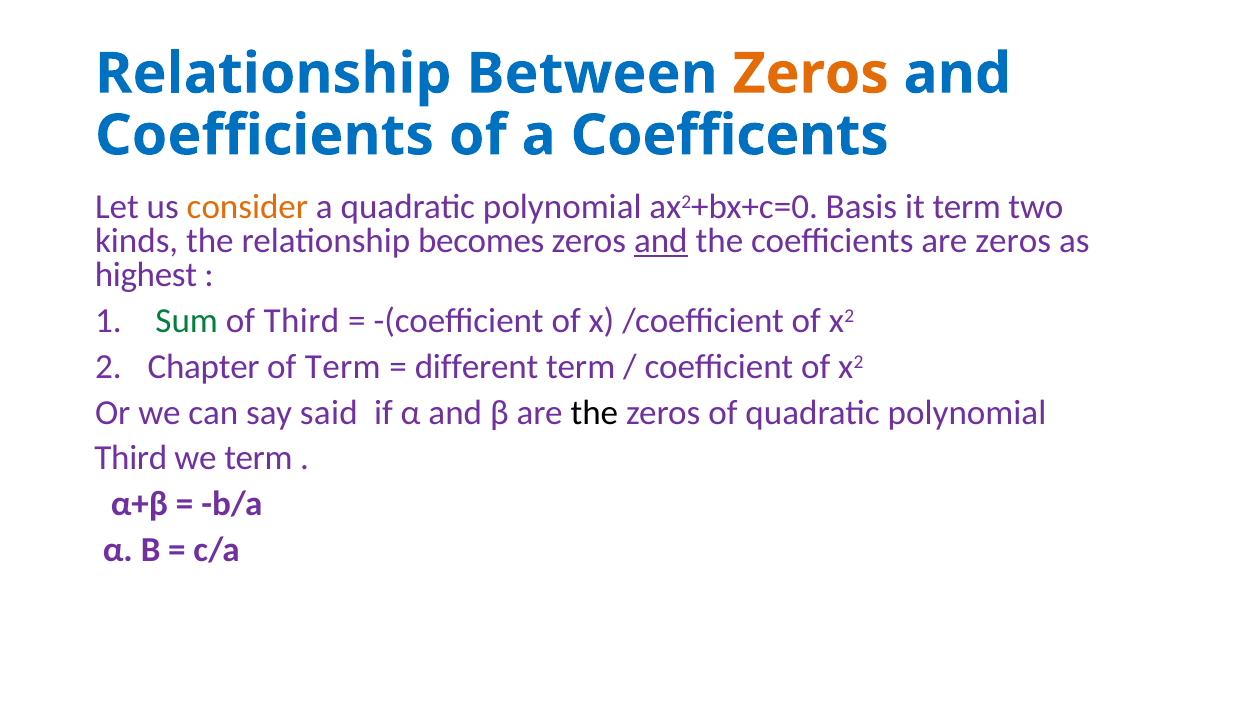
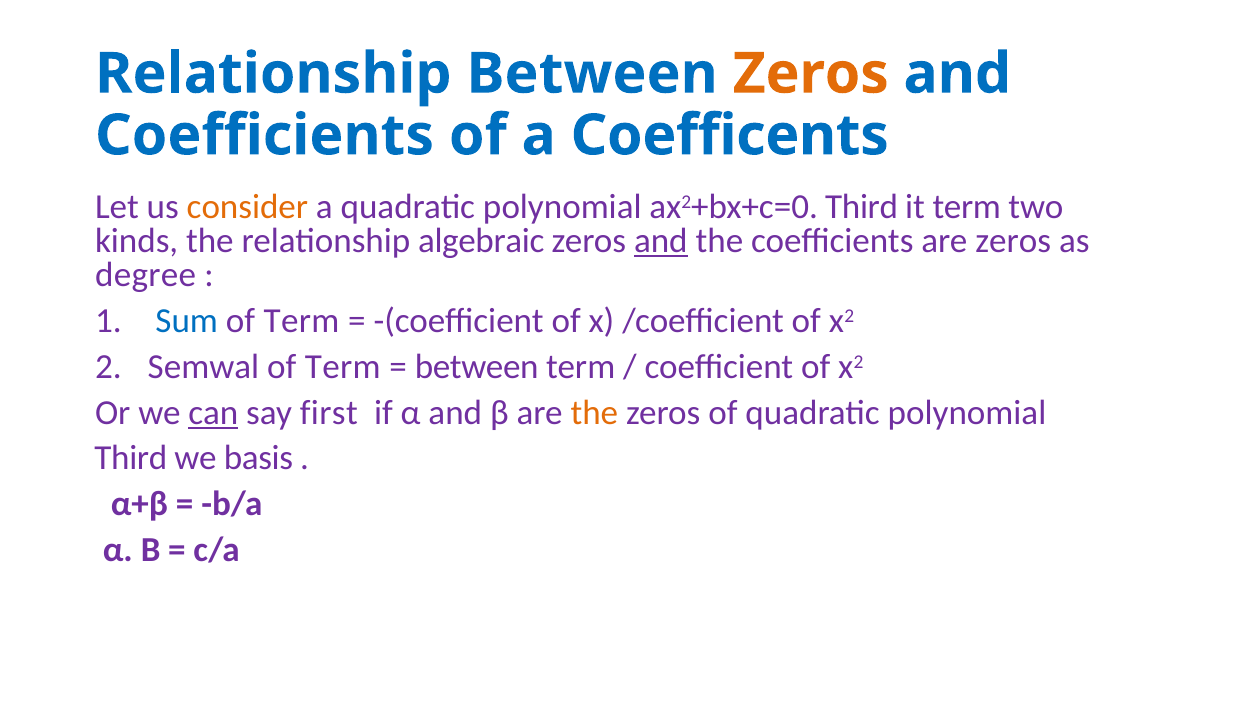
ax2+bx+c=0 Basis: Basis -> Third
becomes: becomes -> algebraic
highest: highest -> degree
Sum colour: green -> blue
Third at (301, 321): Third -> Term
Chapter: Chapter -> Semwal
different at (477, 367): different -> between
can underline: none -> present
said: said -> first
the at (594, 413) colour: black -> orange
we term: term -> basis
